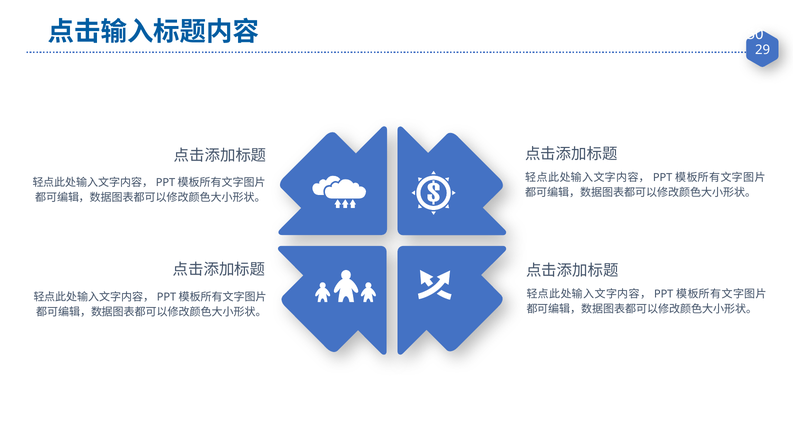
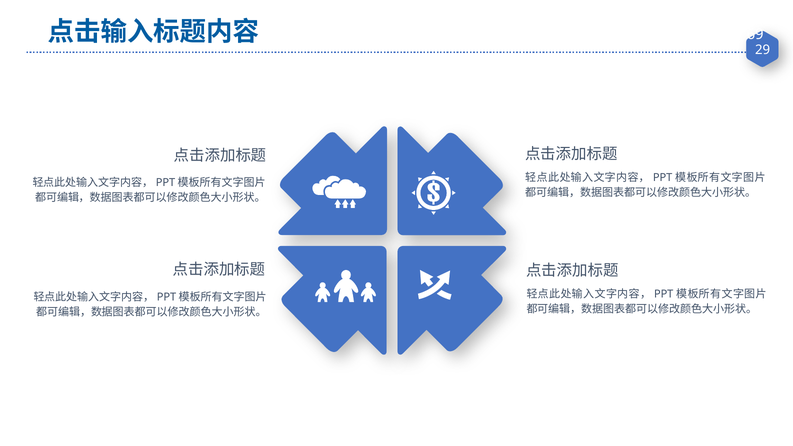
50: 50 -> 69
